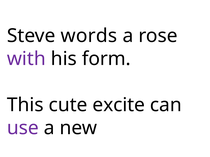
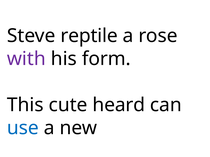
words: words -> reptile
excite: excite -> heard
use colour: purple -> blue
